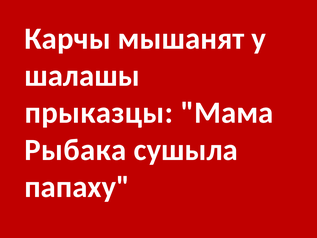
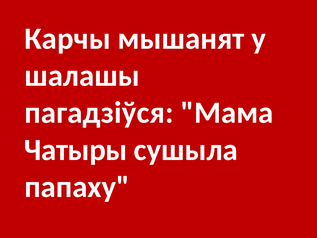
прыказцы: прыказцы -> пагадзіўся
Рыбака: Рыбака -> Чатыры
